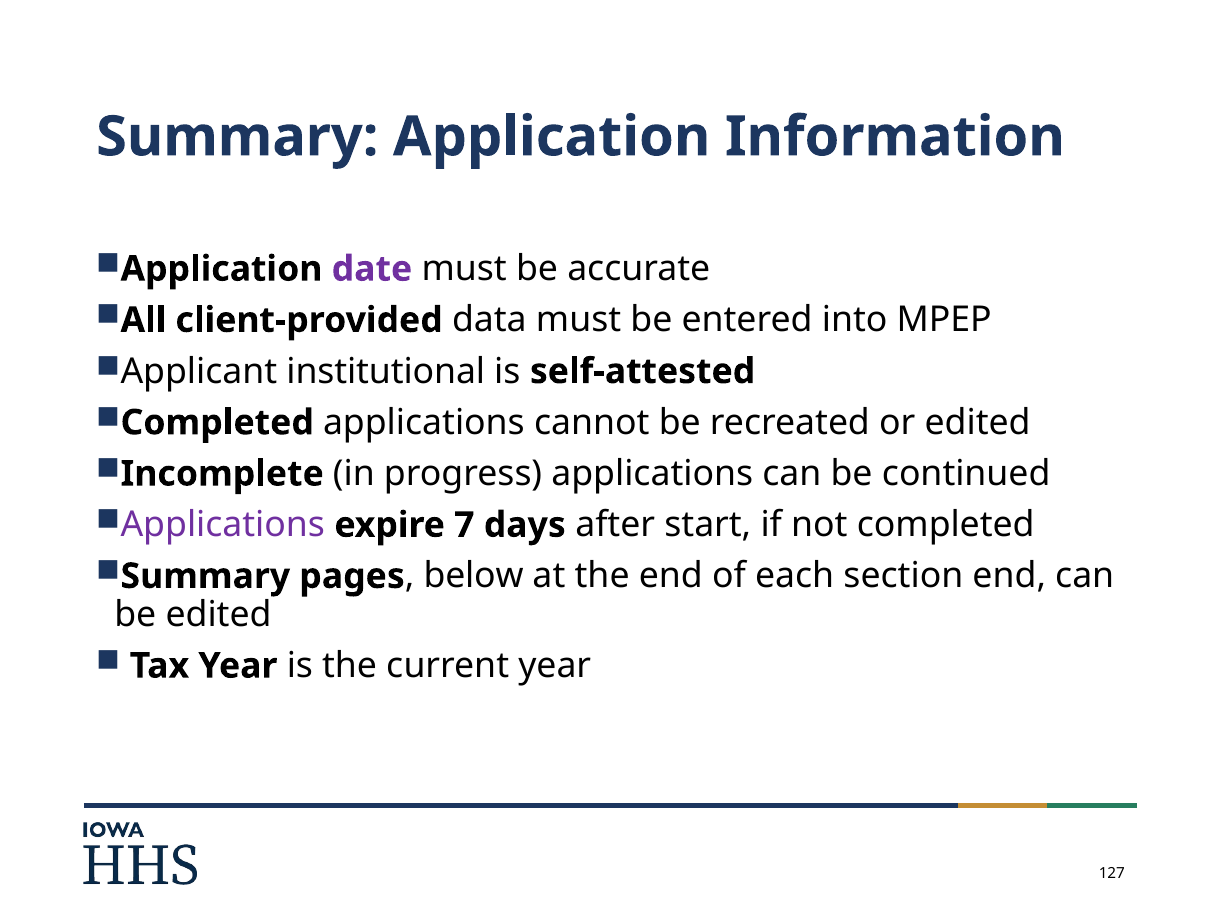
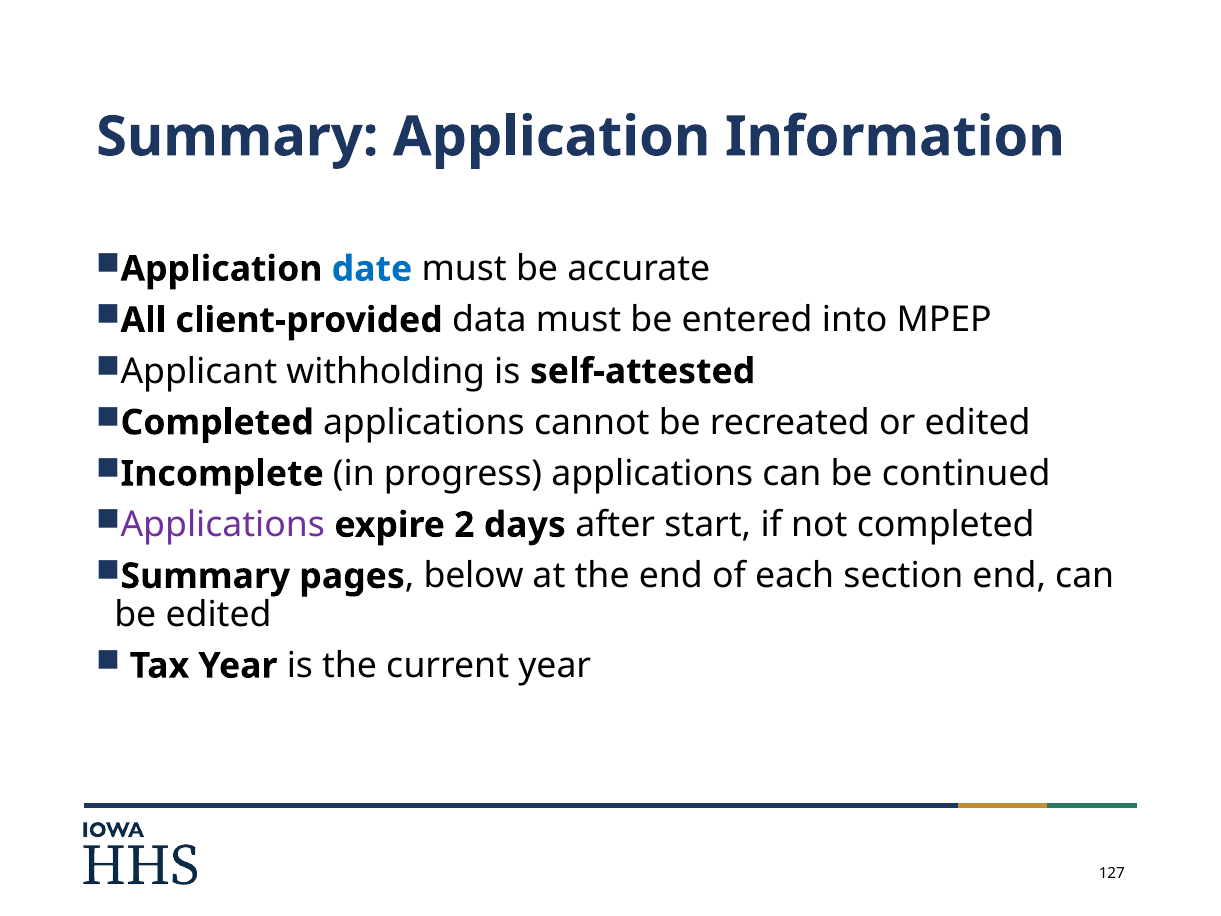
date colour: purple -> blue
institutional: institutional -> withholding
7: 7 -> 2
